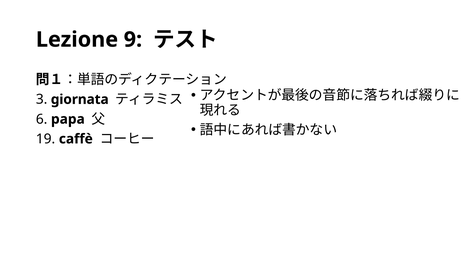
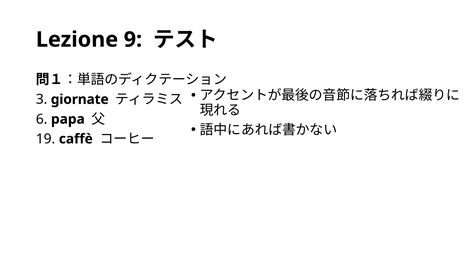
giornata: giornata -> giornate
